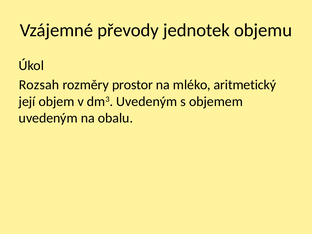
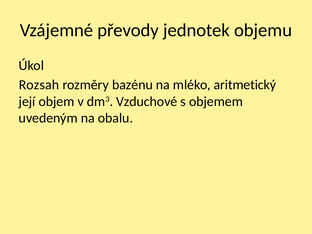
prostor: prostor -> bazénu
dm3 Uvedeným: Uvedeným -> Vzduchové
